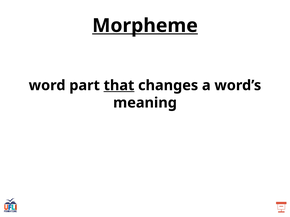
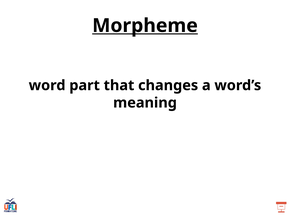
that underline: present -> none
